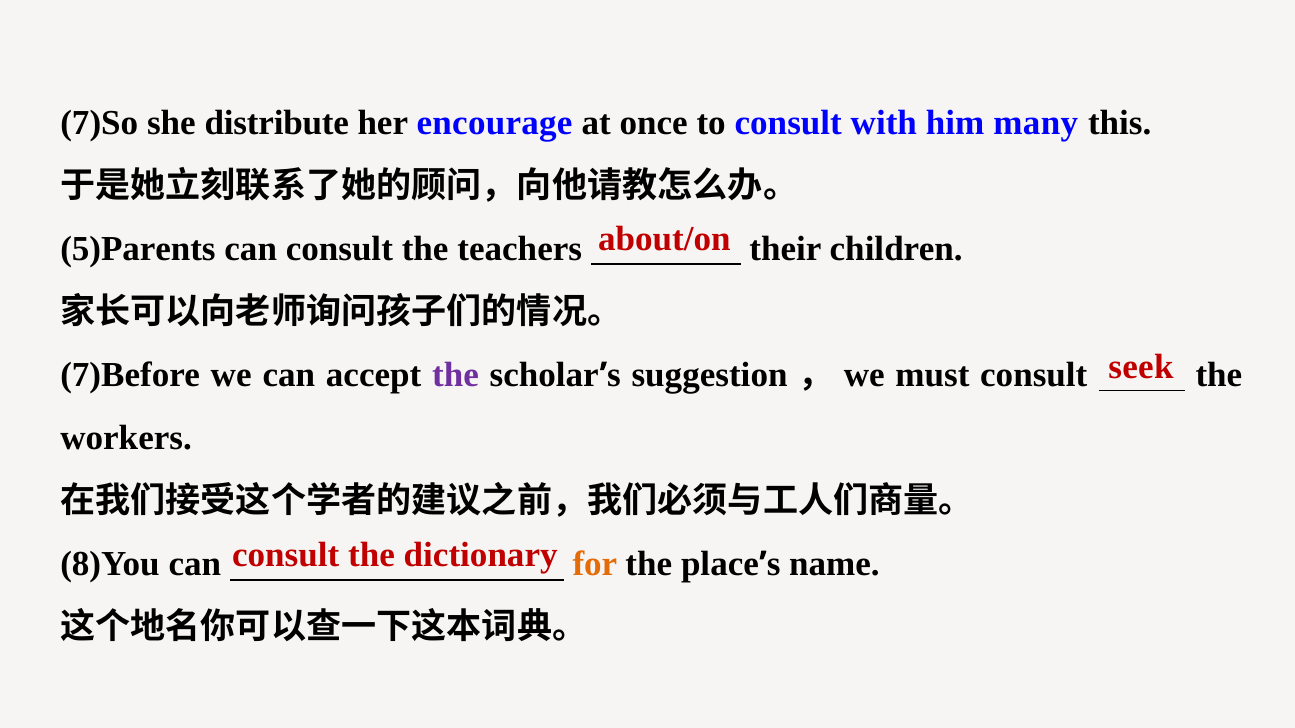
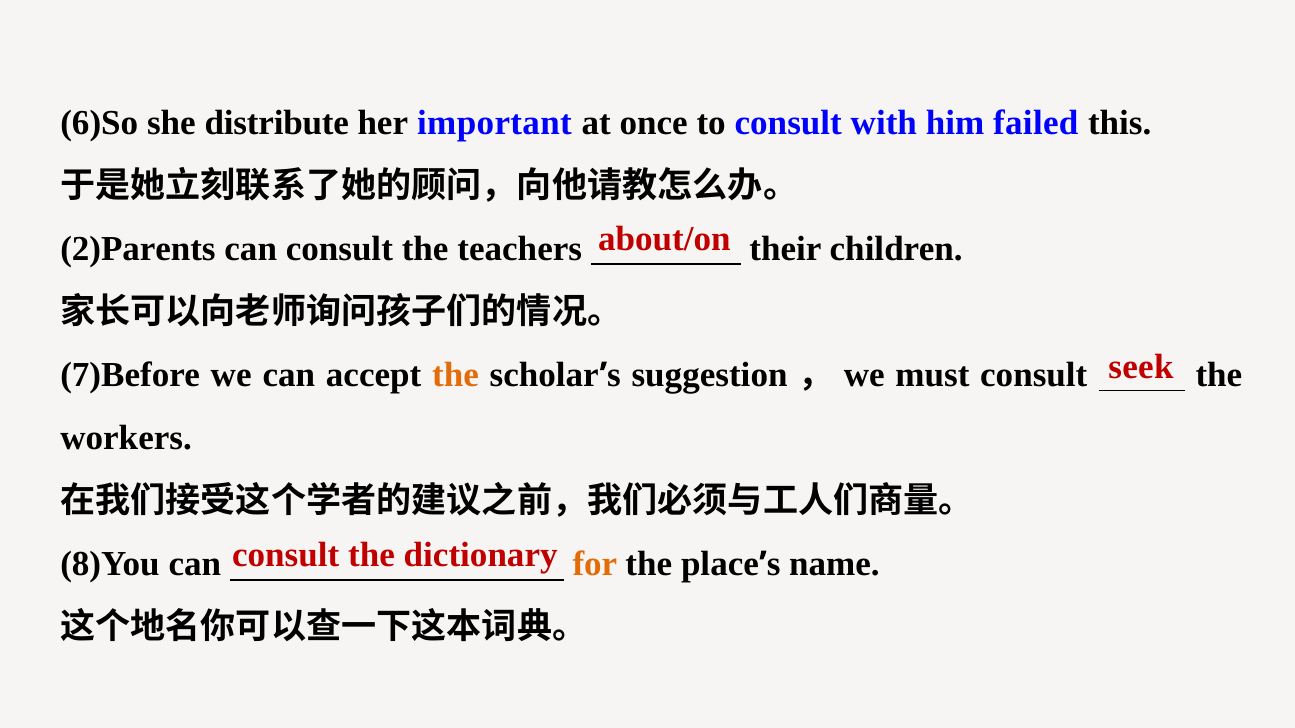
7)So: 7)So -> 6)So
encourage: encourage -> important
many: many -> failed
5)Parents: 5)Parents -> 2)Parents
the at (456, 375) colour: purple -> orange
